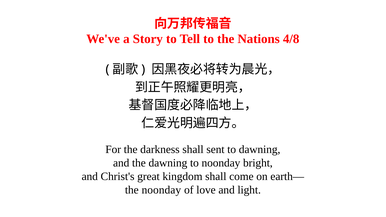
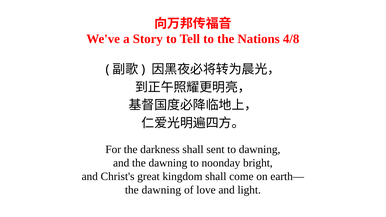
noonday at (161, 190): noonday -> dawning
